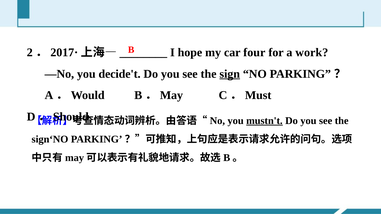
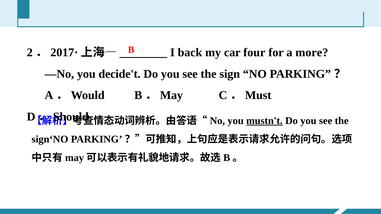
hope: hope -> back
work: work -> more
sign underline: present -> none
